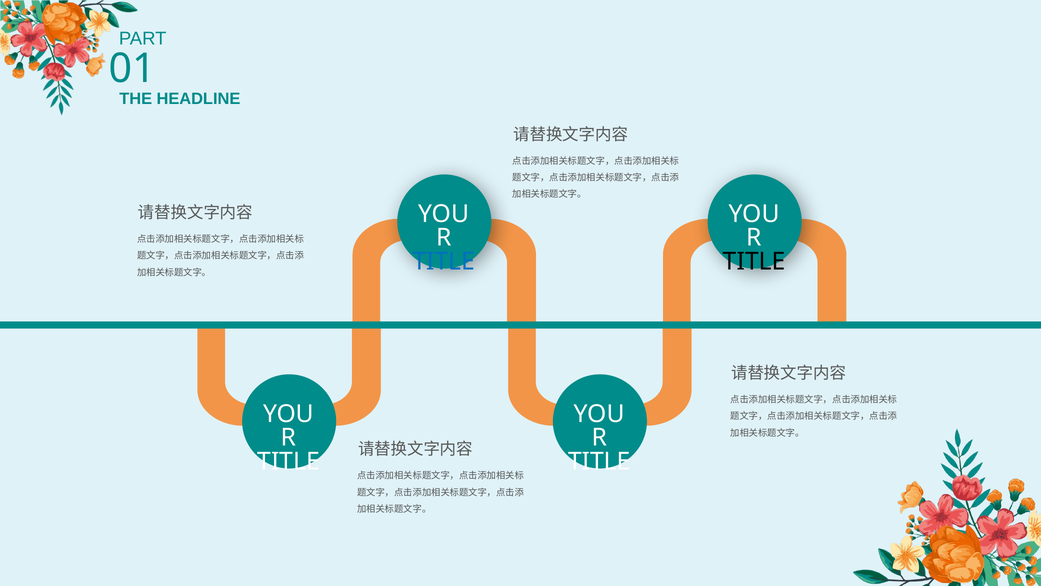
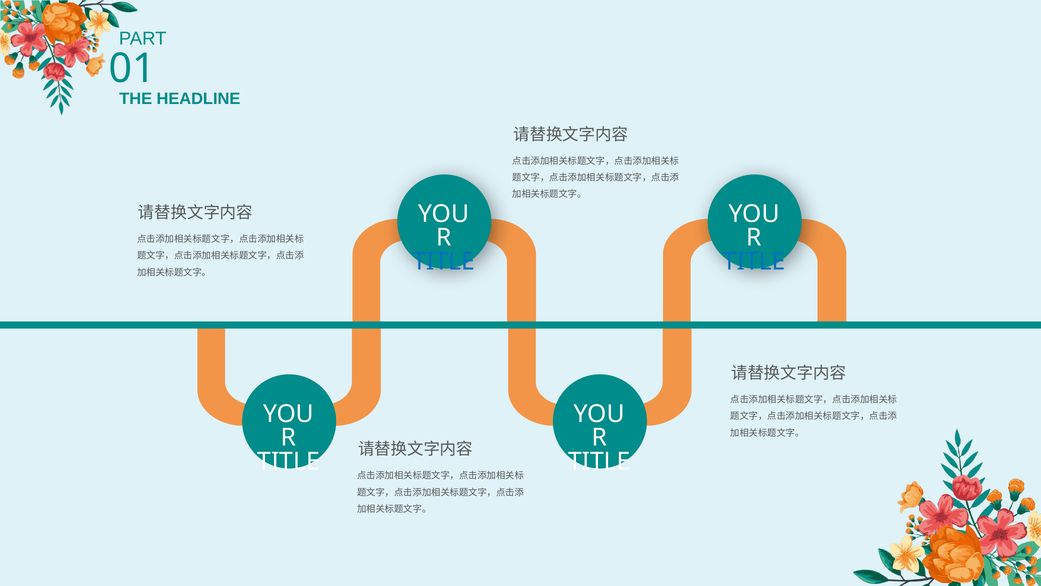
TITLE at (754, 261) colour: black -> blue
